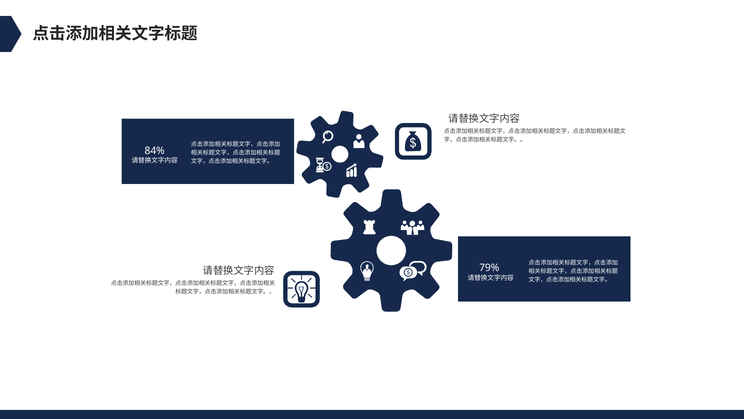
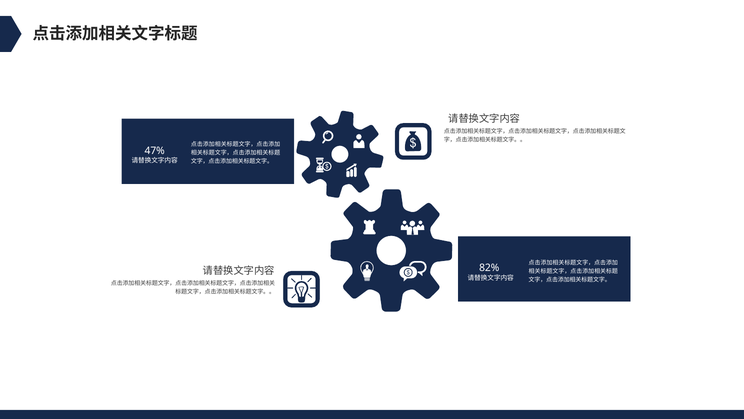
84%: 84% -> 47%
79%: 79% -> 82%
